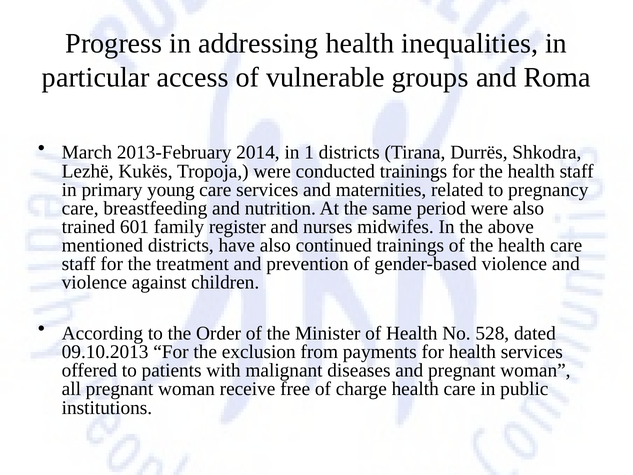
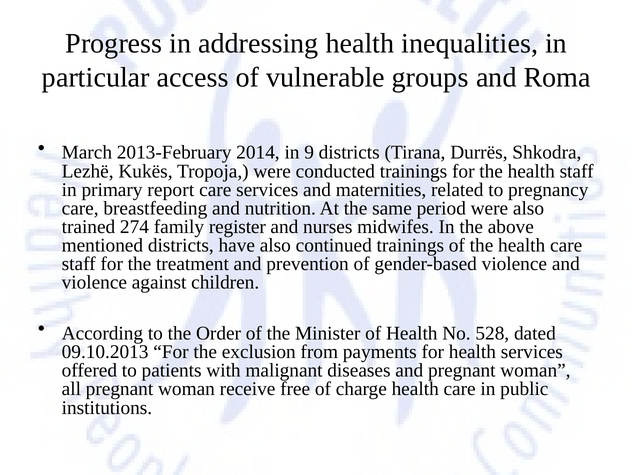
1: 1 -> 9
young: young -> report
601: 601 -> 274
